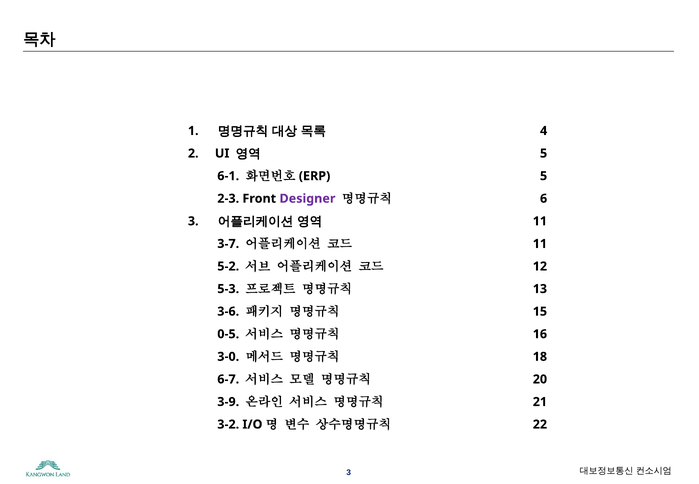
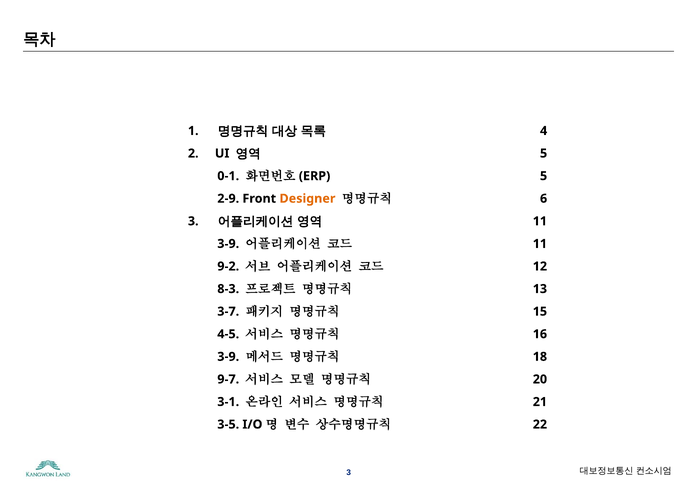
6-1: 6-1 -> 0-1
2-3: 2-3 -> 2-9
Designer colour: purple -> orange
3-7 at (228, 244): 3-7 -> 3-9
5-2: 5-2 -> 9-2
5-3: 5-3 -> 8-3
3-6: 3-6 -> 3-7
0-5: 0-5 -> 4-5
3-0 at (228, 357): 3-0 -> 3-9
6-7: 6-7 -> 9-7
3-9: 3-9 -> 3-1
3-2: 3-2 -> 3-5
